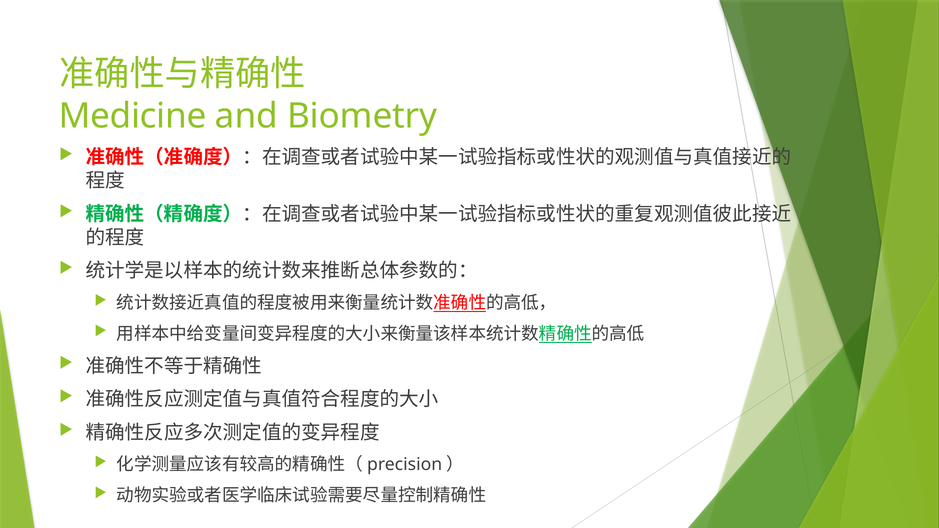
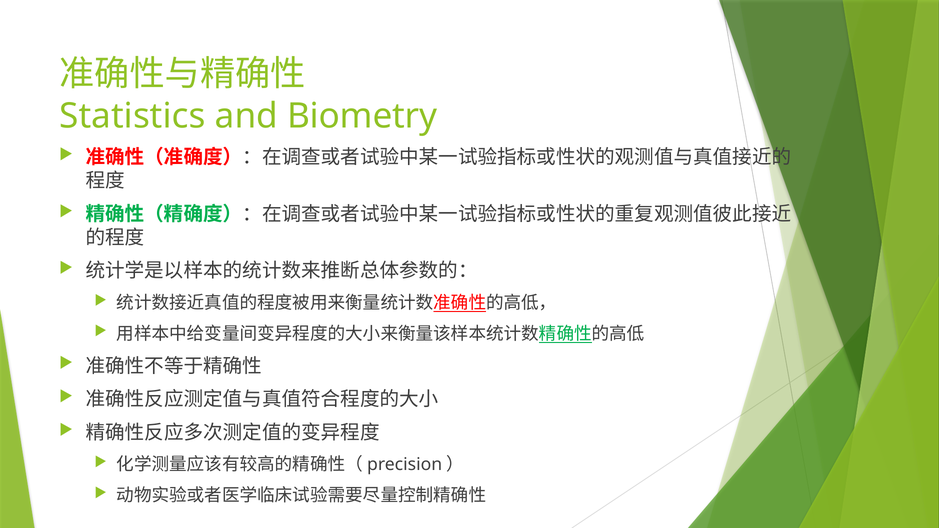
Medicine: Medicine -> Statistics
